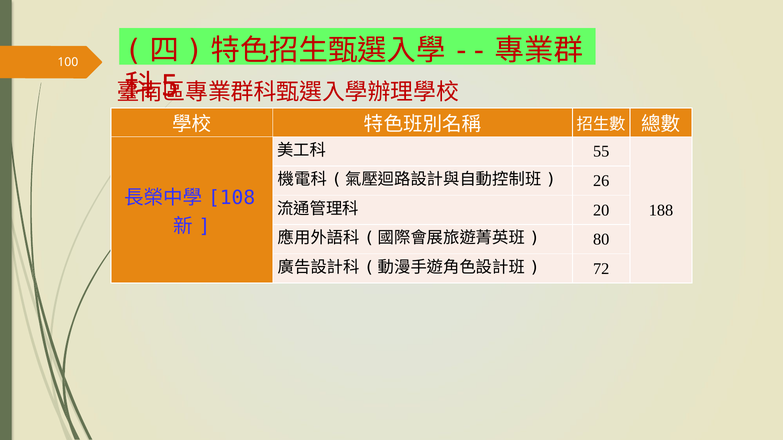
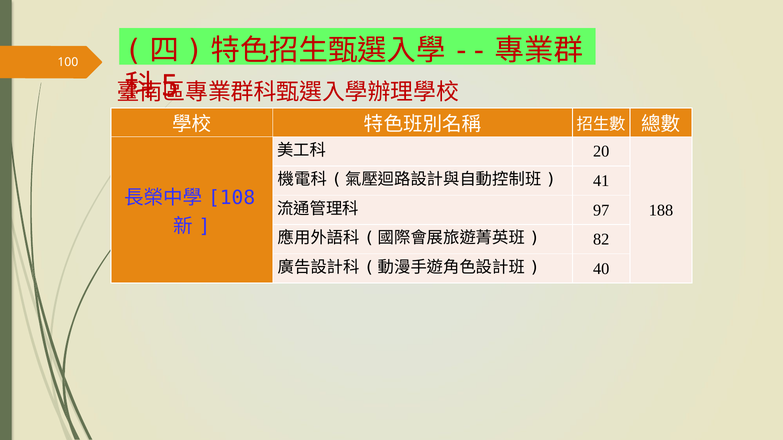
55: 55 -> 20
26: 26 -> 41
20: 20 -> 97
80: 80 -> 82
72: 72 -> 40
